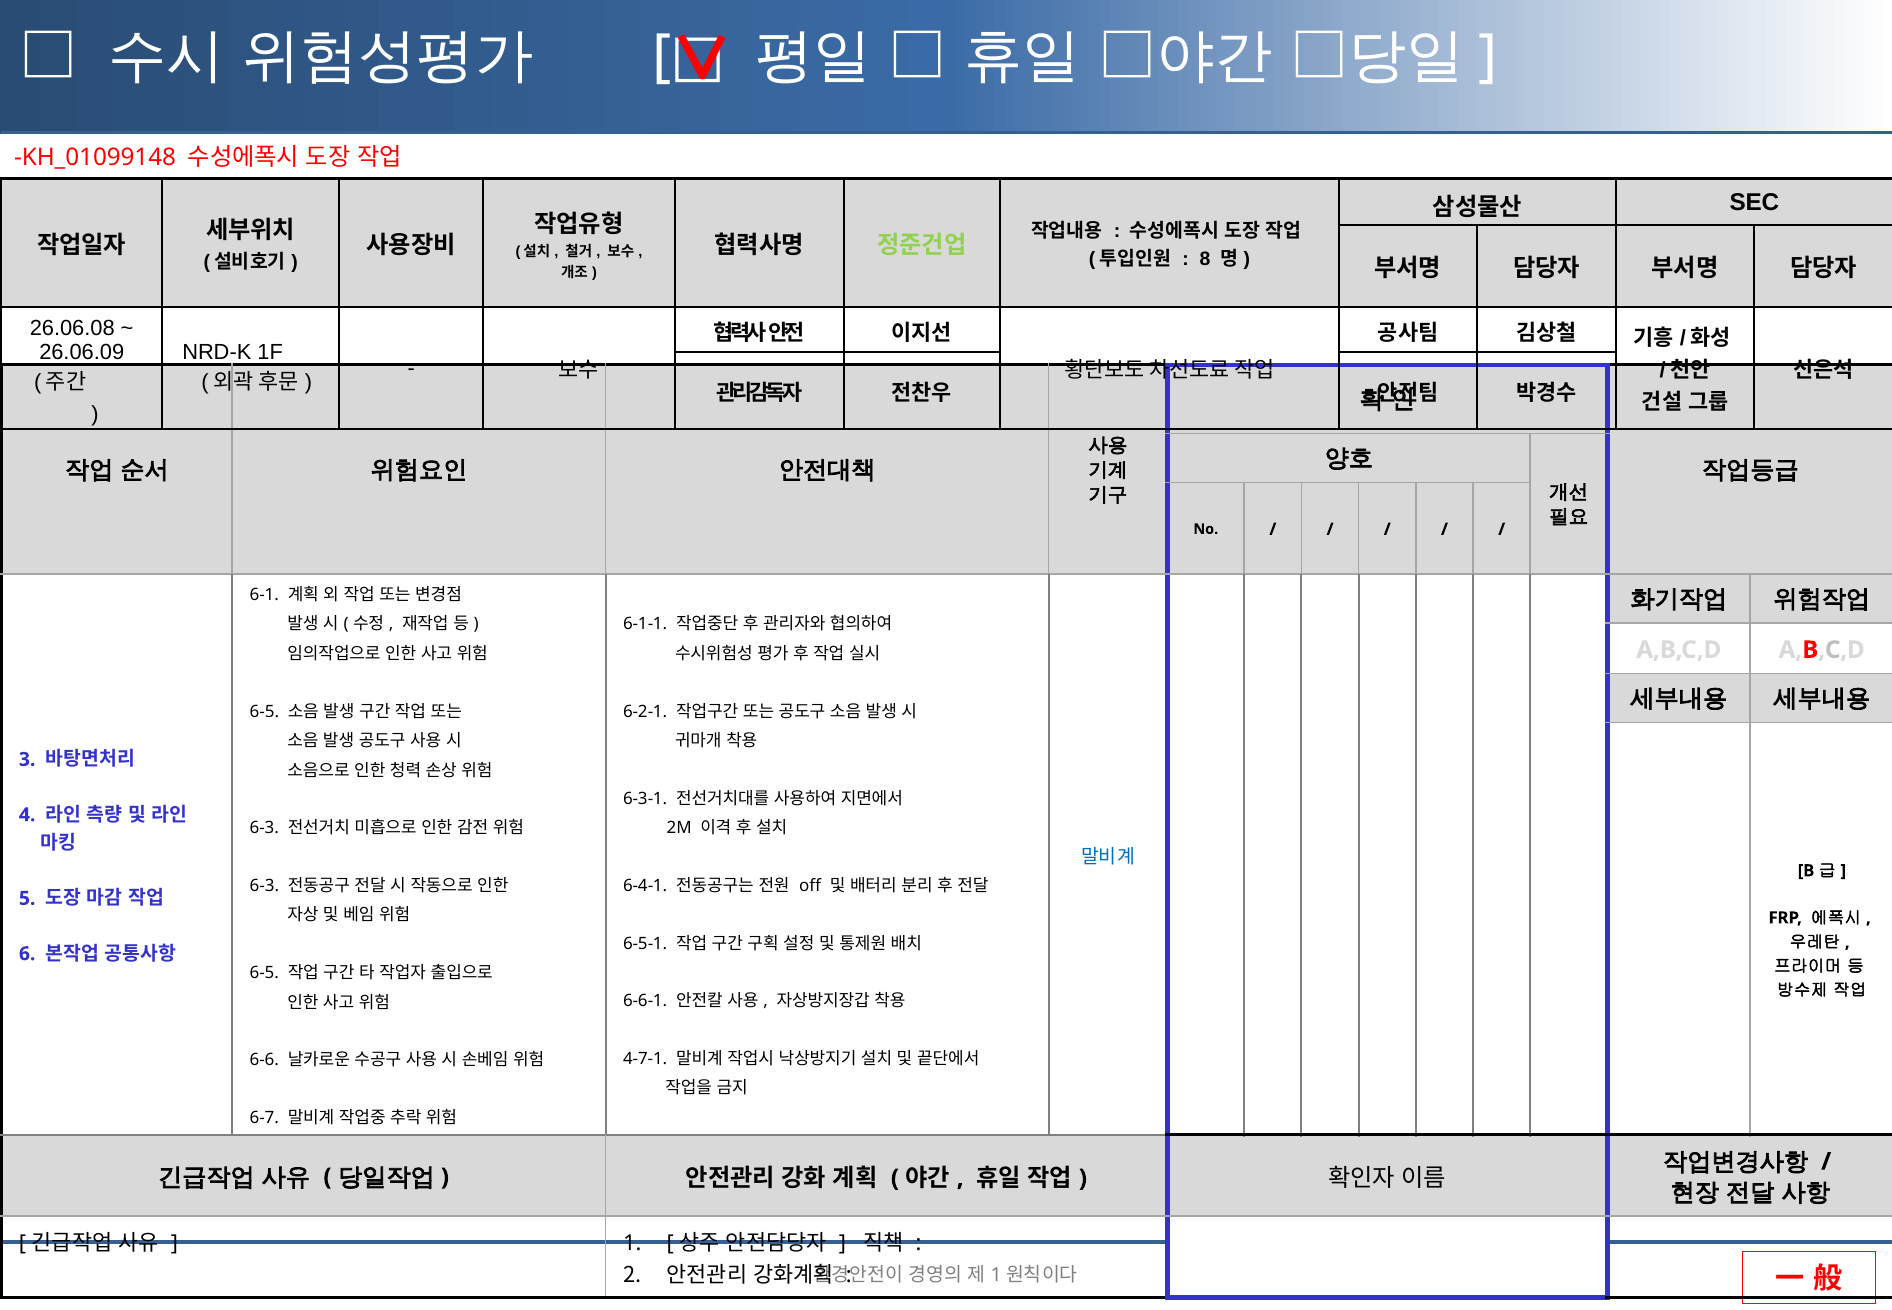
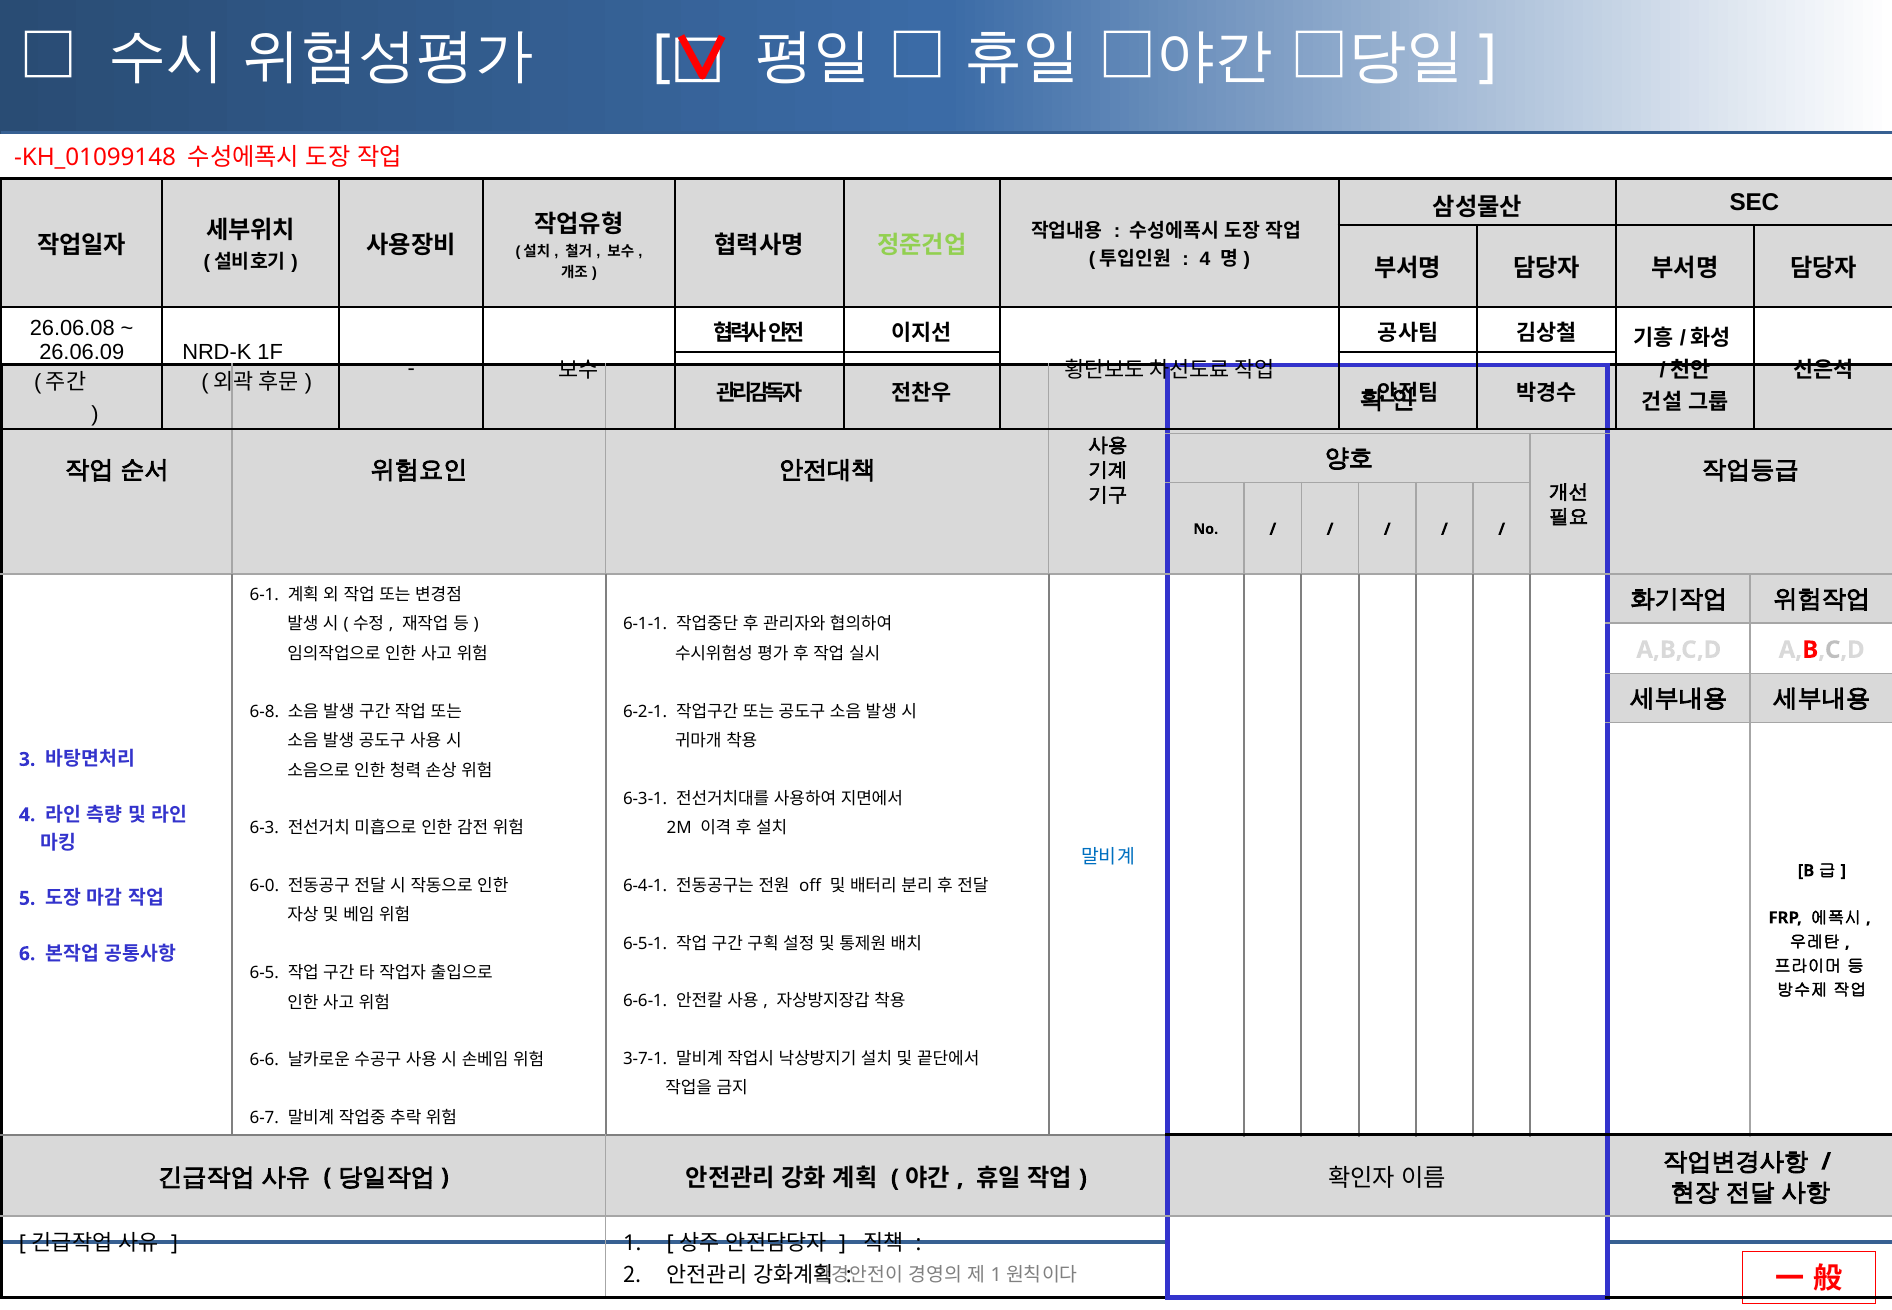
8 at (1205, 259): 8 -> 4
6-5 at (264, 711): 6-5 -> 6-8
6-3 at (264, 886): 6-3 -> 6-0
4-7-1: 4-7-1 -> 3-7-1
